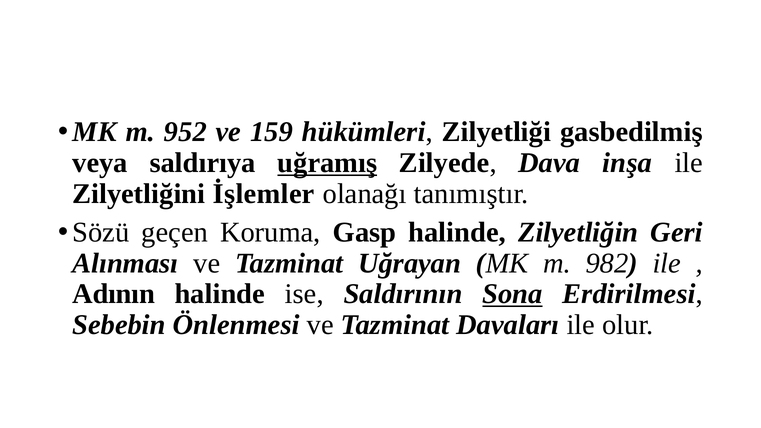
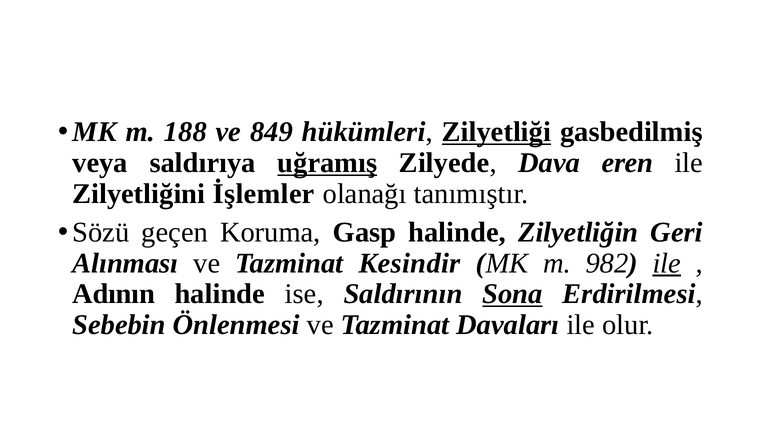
952: 952 -> 188
159: 159 -> 849
Zilyetliği underline: none -> present
inşa: inşa -> eren
Uğrayan: Uğrayan -> Kesindir
ile at (667, 263) underline: none -> present
